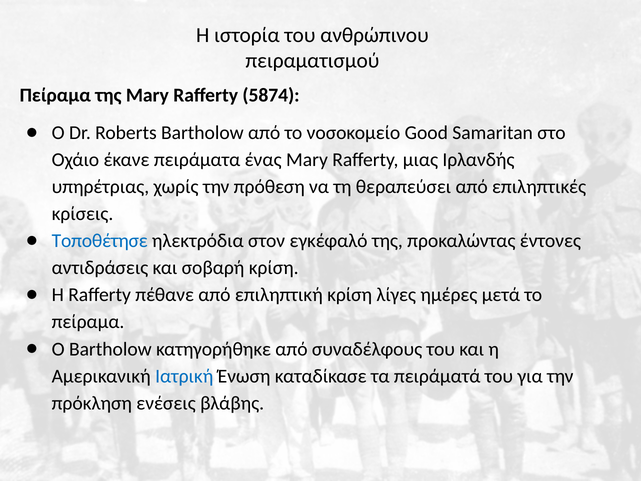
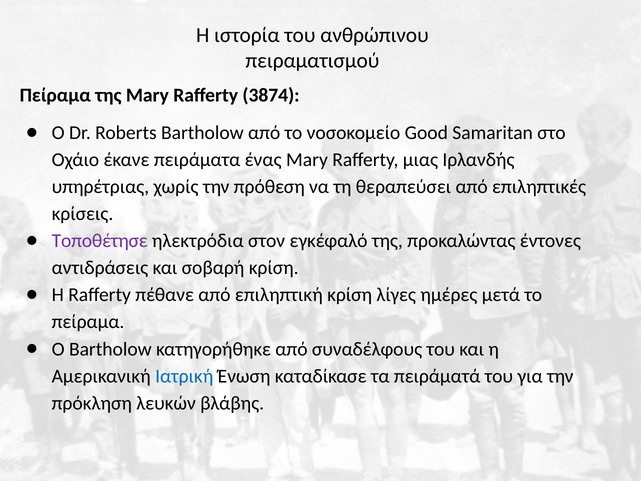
5874: 5874 -> 3874
Τοποθέτησε colour: blue -> purple
ενέσεις: ενέσεις -> λευκών
